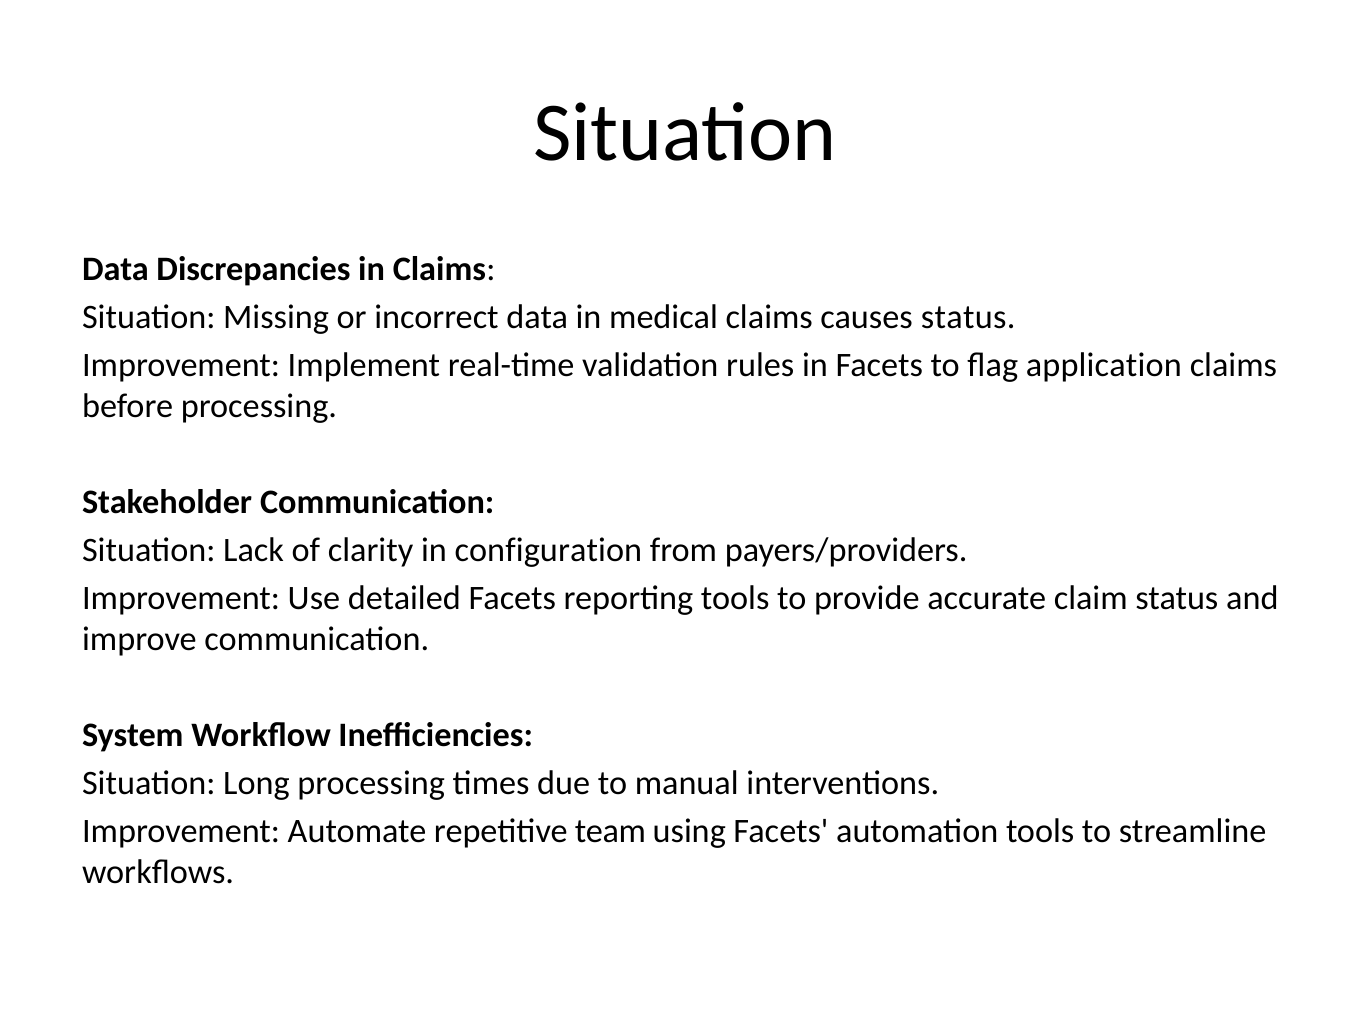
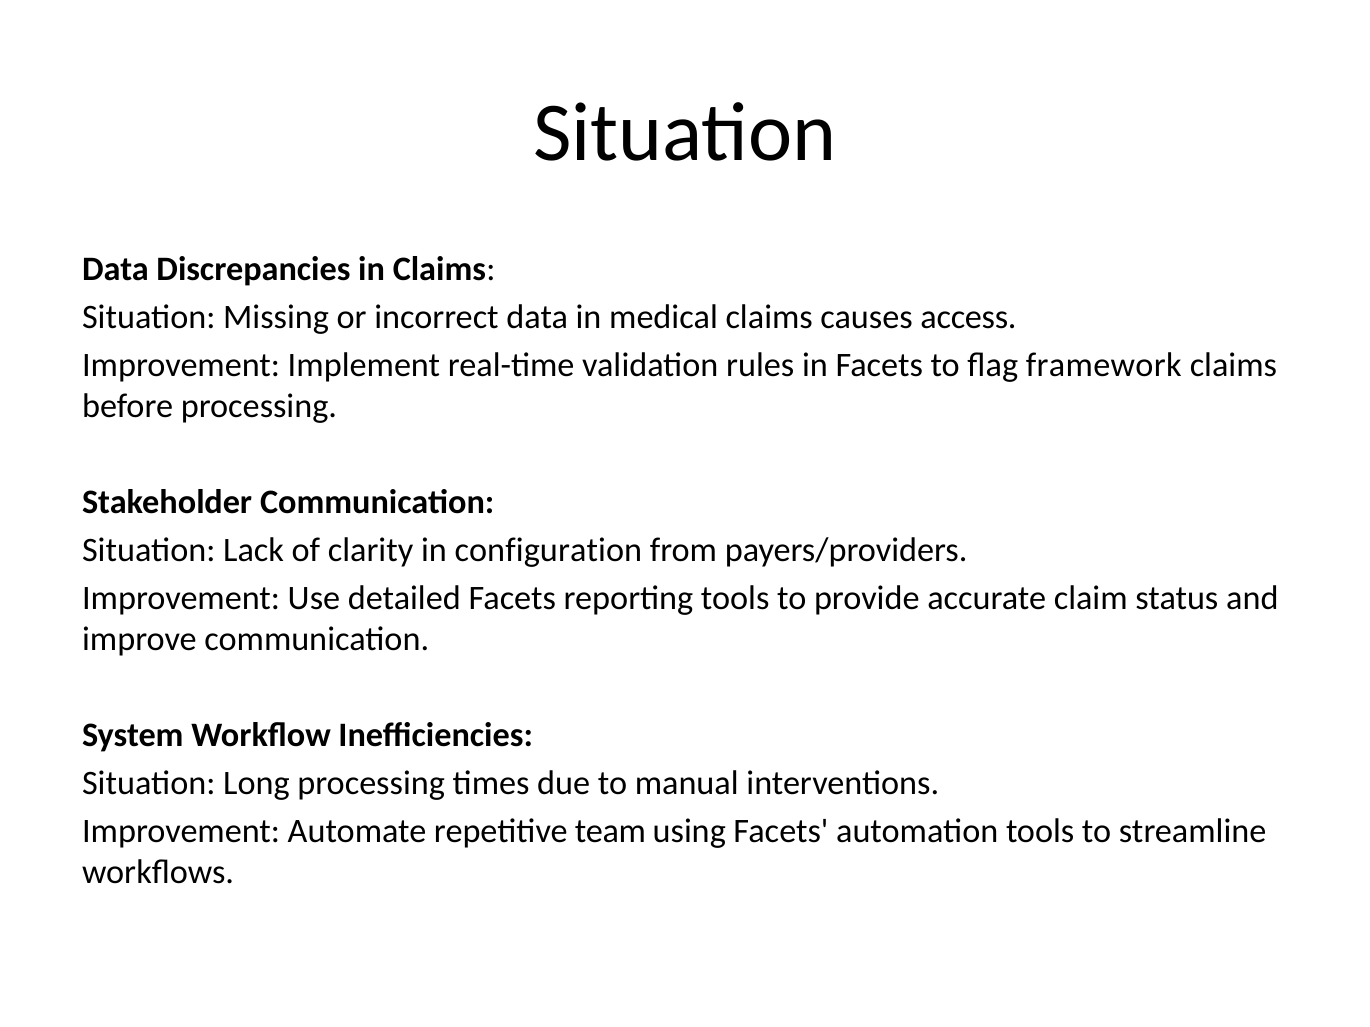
causes status: status -> access
application: application -> framework
